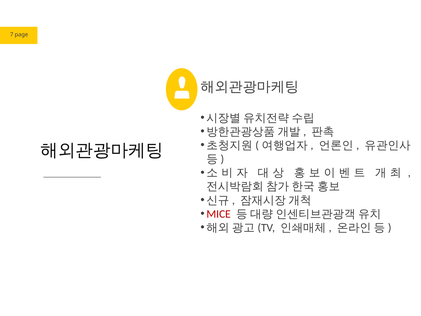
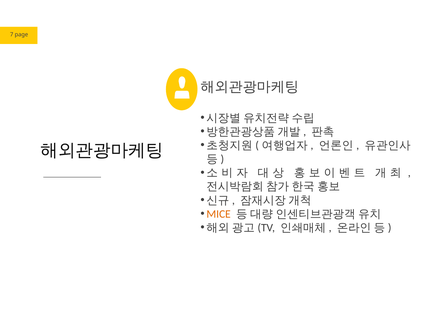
MICE colour: red -> orange
